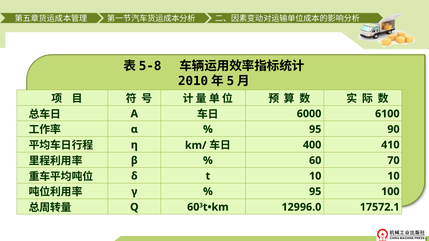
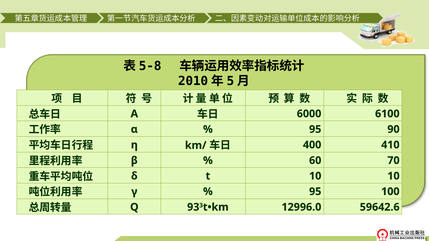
Q 60: 60 -> 93
17572.1: 17572.1 -> 59642.6
